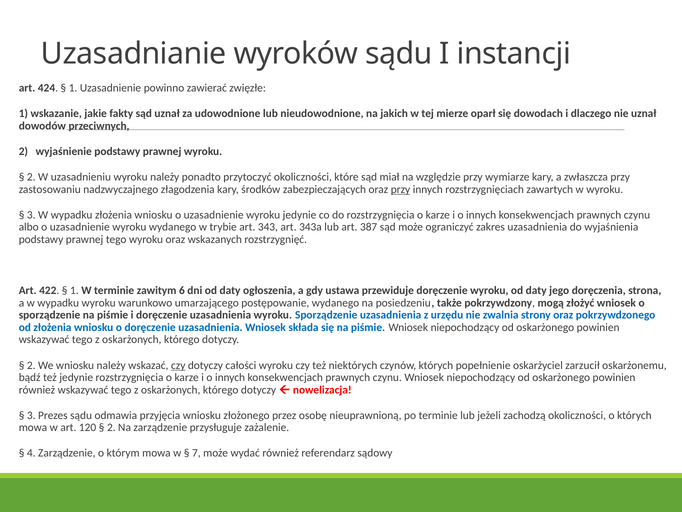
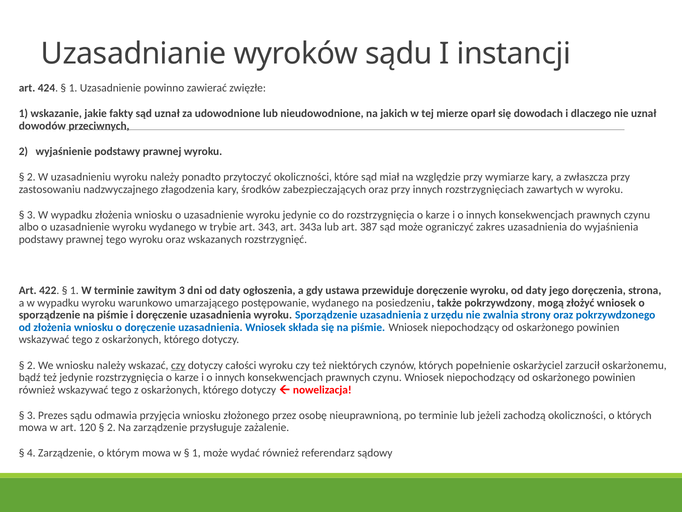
przy at (400, 189) underline: present -> none
zawitym 6: 6 -> 3
7 at (196, 453): 7 -> 1
